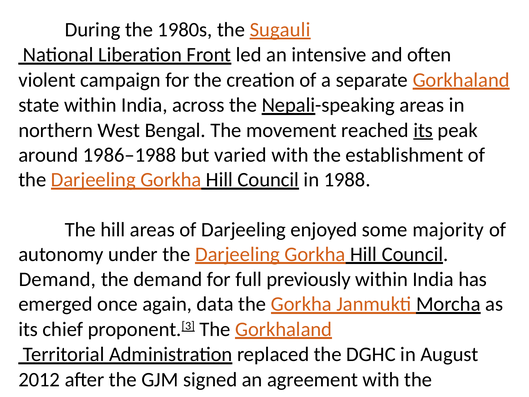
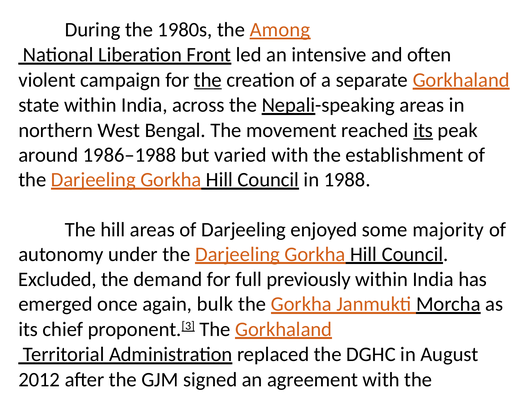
Sugauli: Sugauli -> Among
the at (208, 80) underline: none -> present
Demand at (57, 279): Demand -> Excluded
data: data -> bulk
